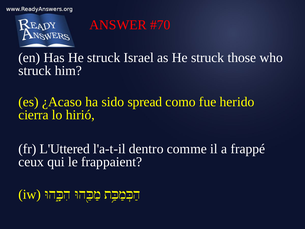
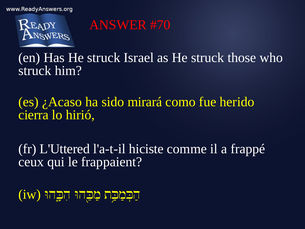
spread: spread -> mirará
dentro: dentro -> hiciste
